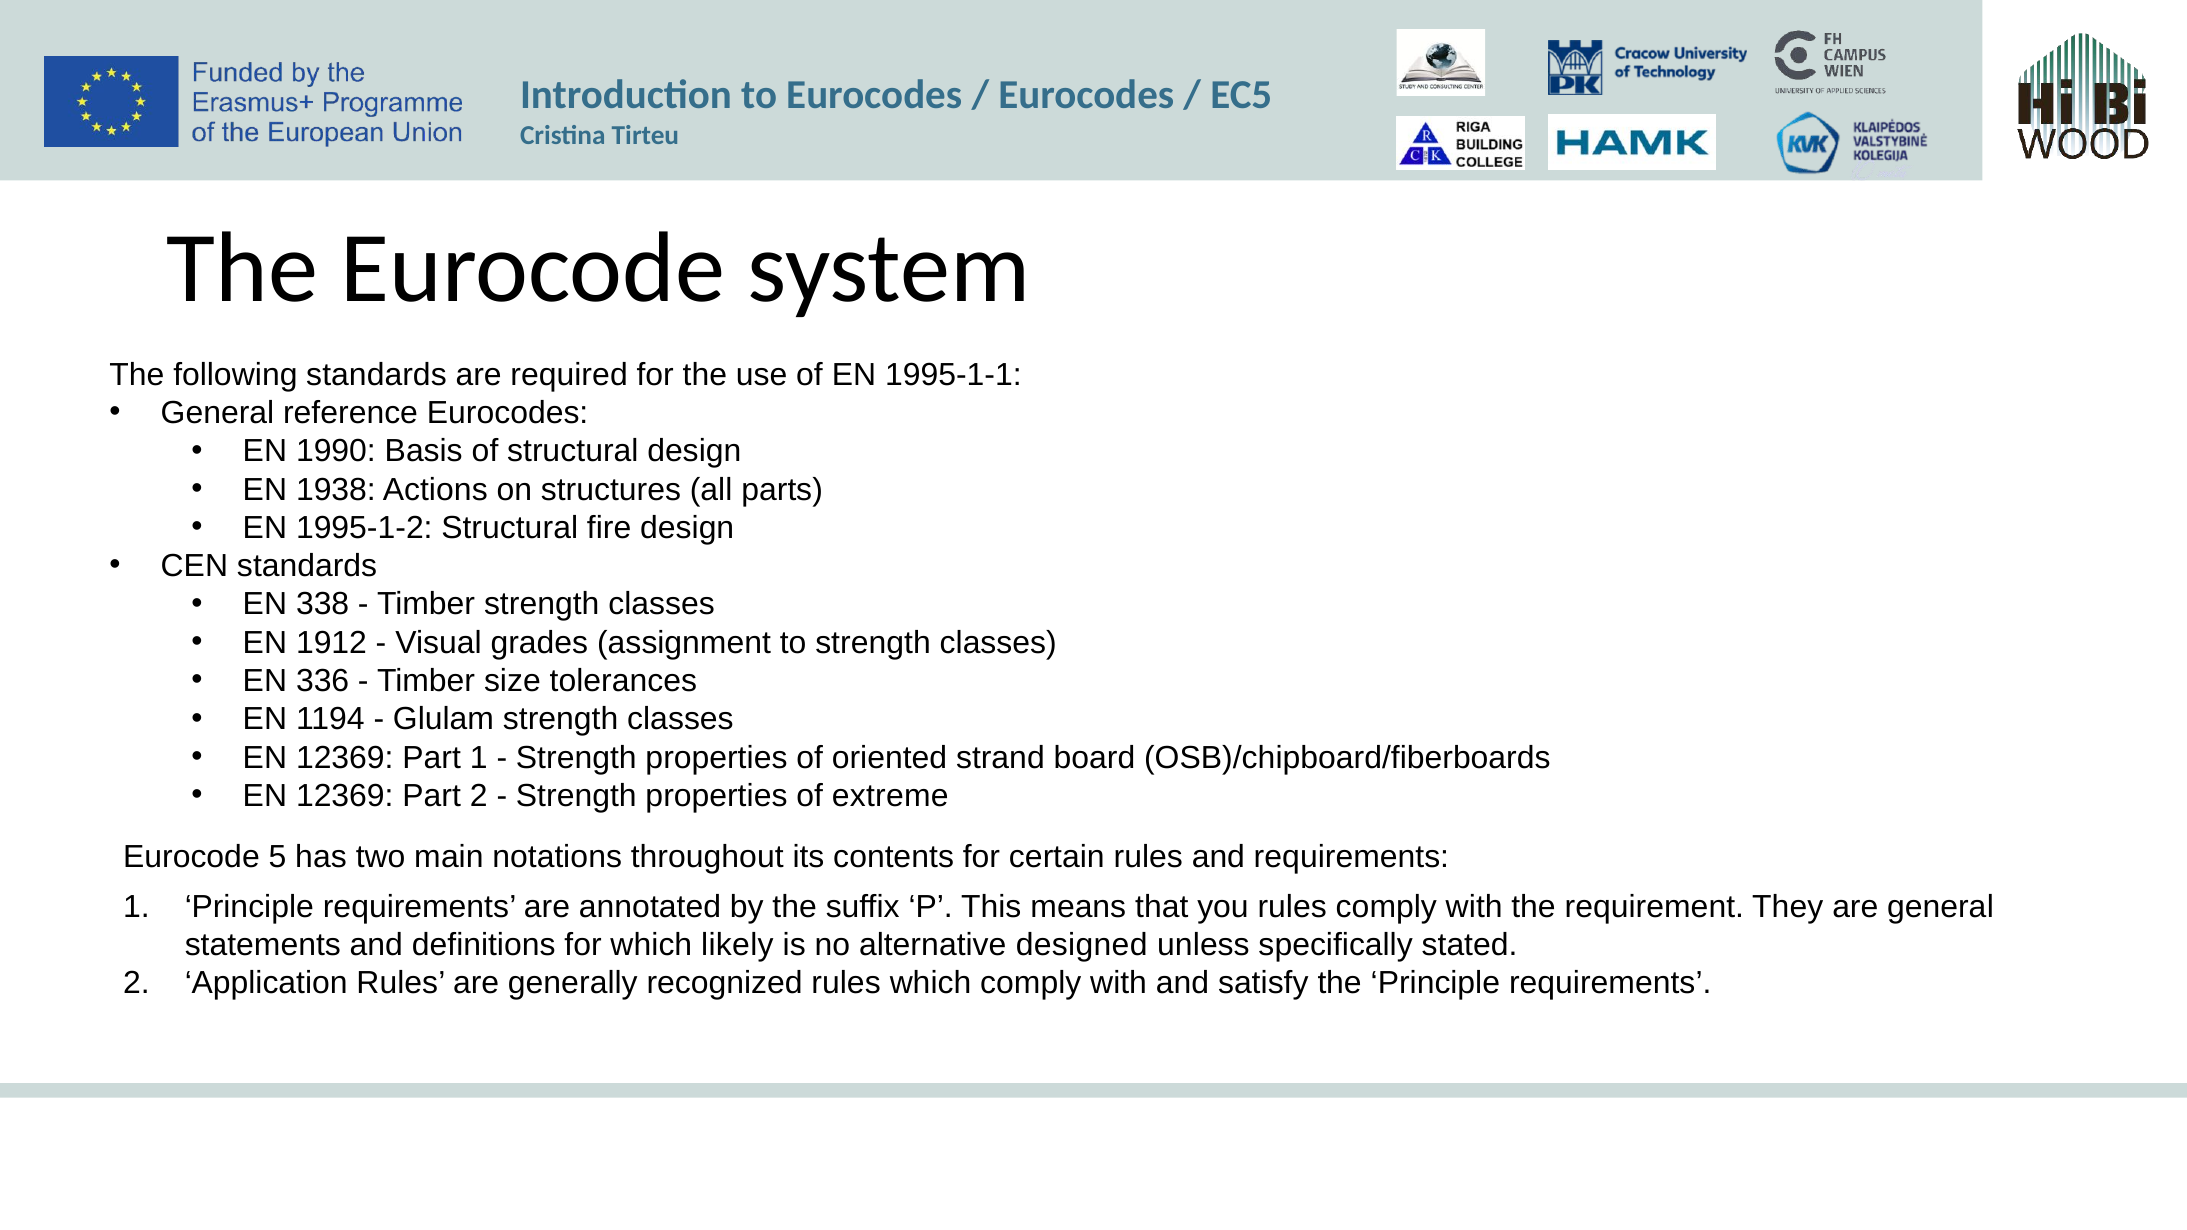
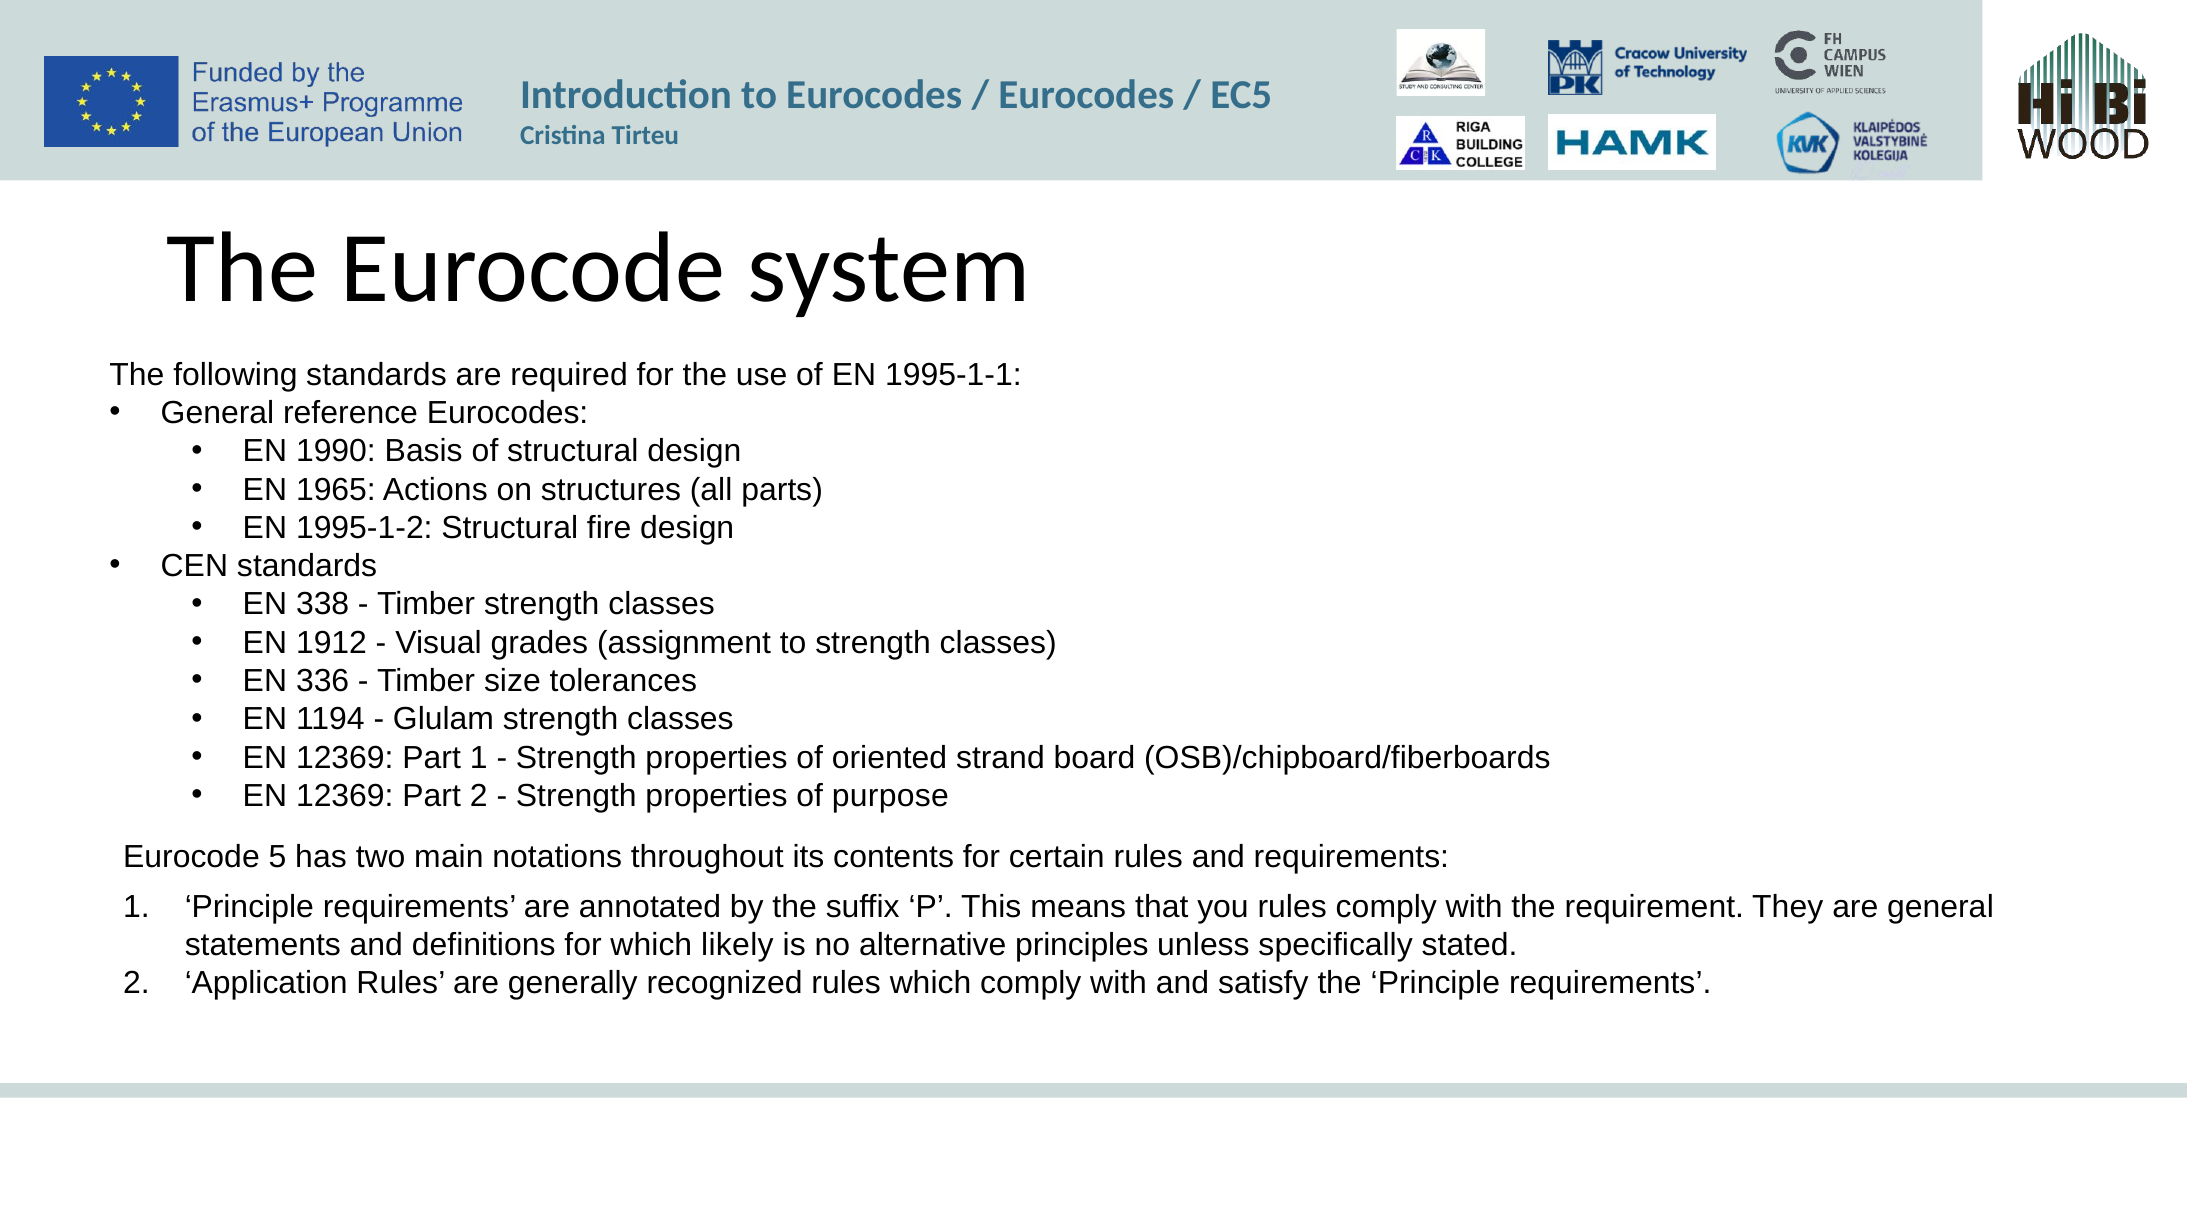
1938: 1938 -> 1965
extreme: extreme -> purpose
designed: designed -> principles
